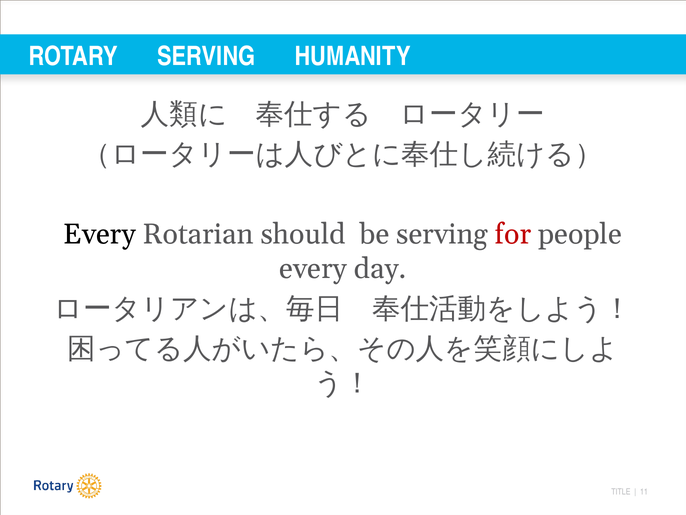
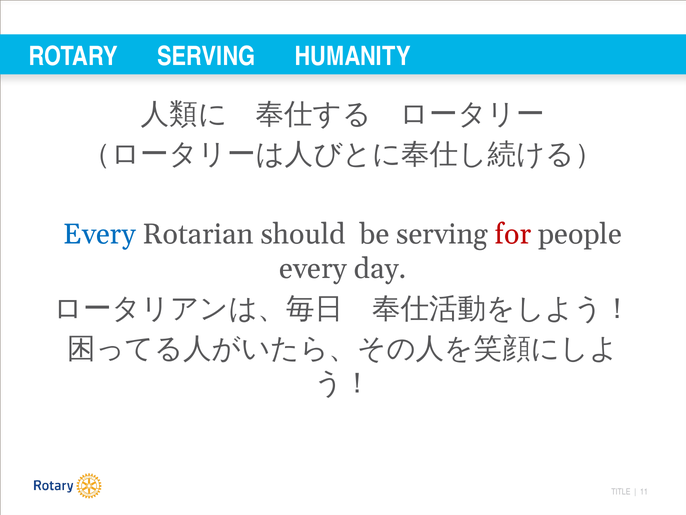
Every at (100, 234) colour: black -> blue
